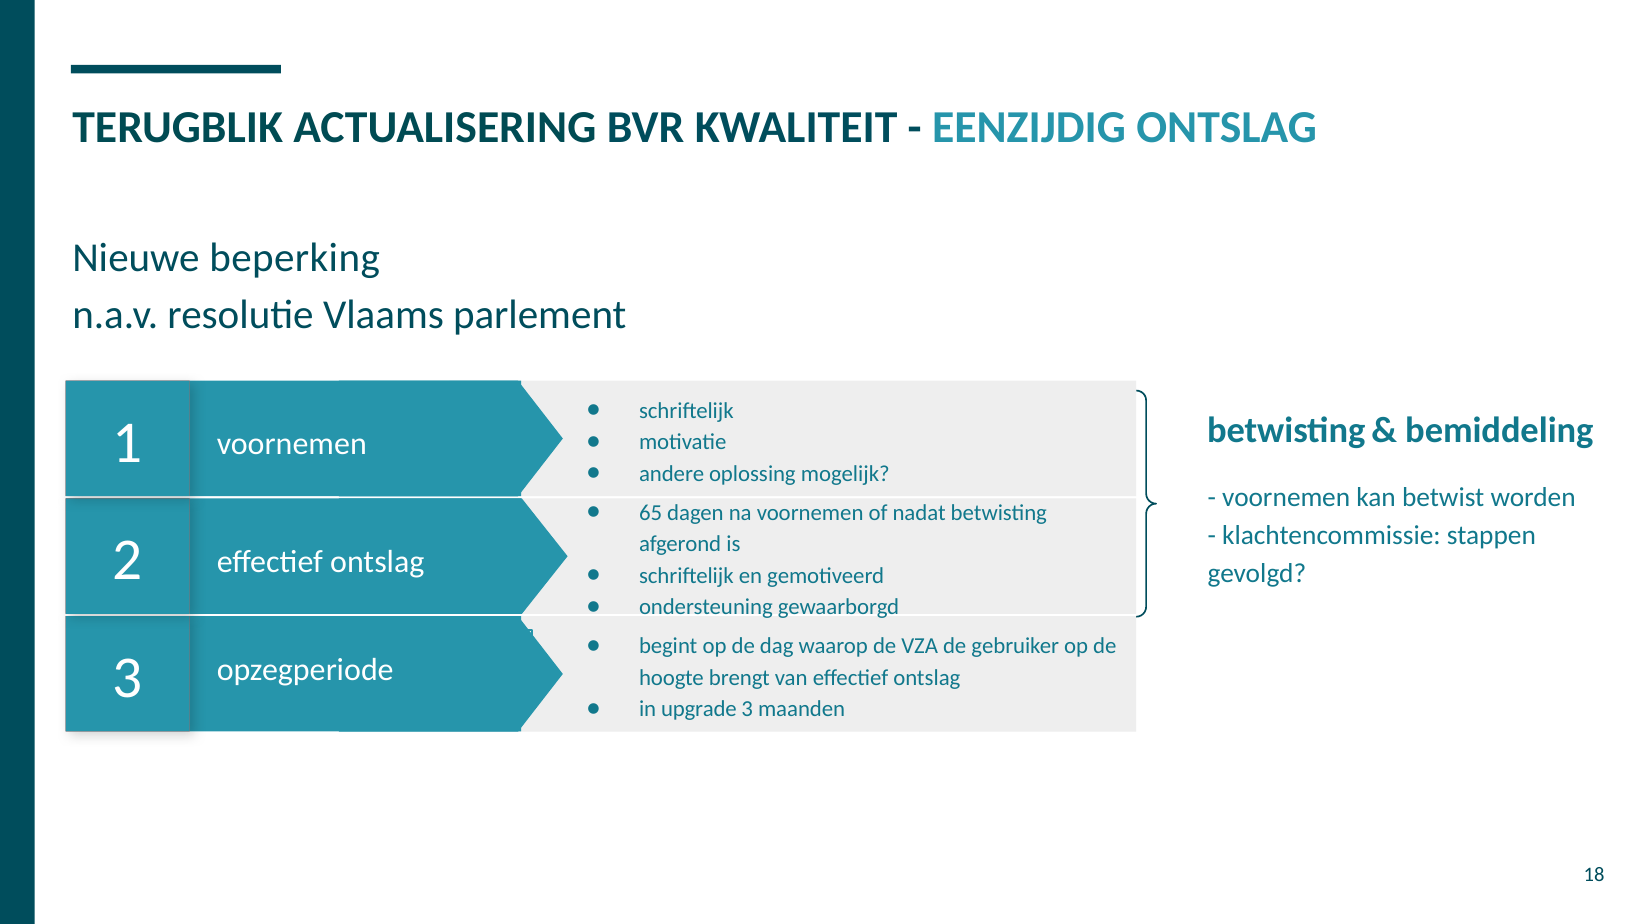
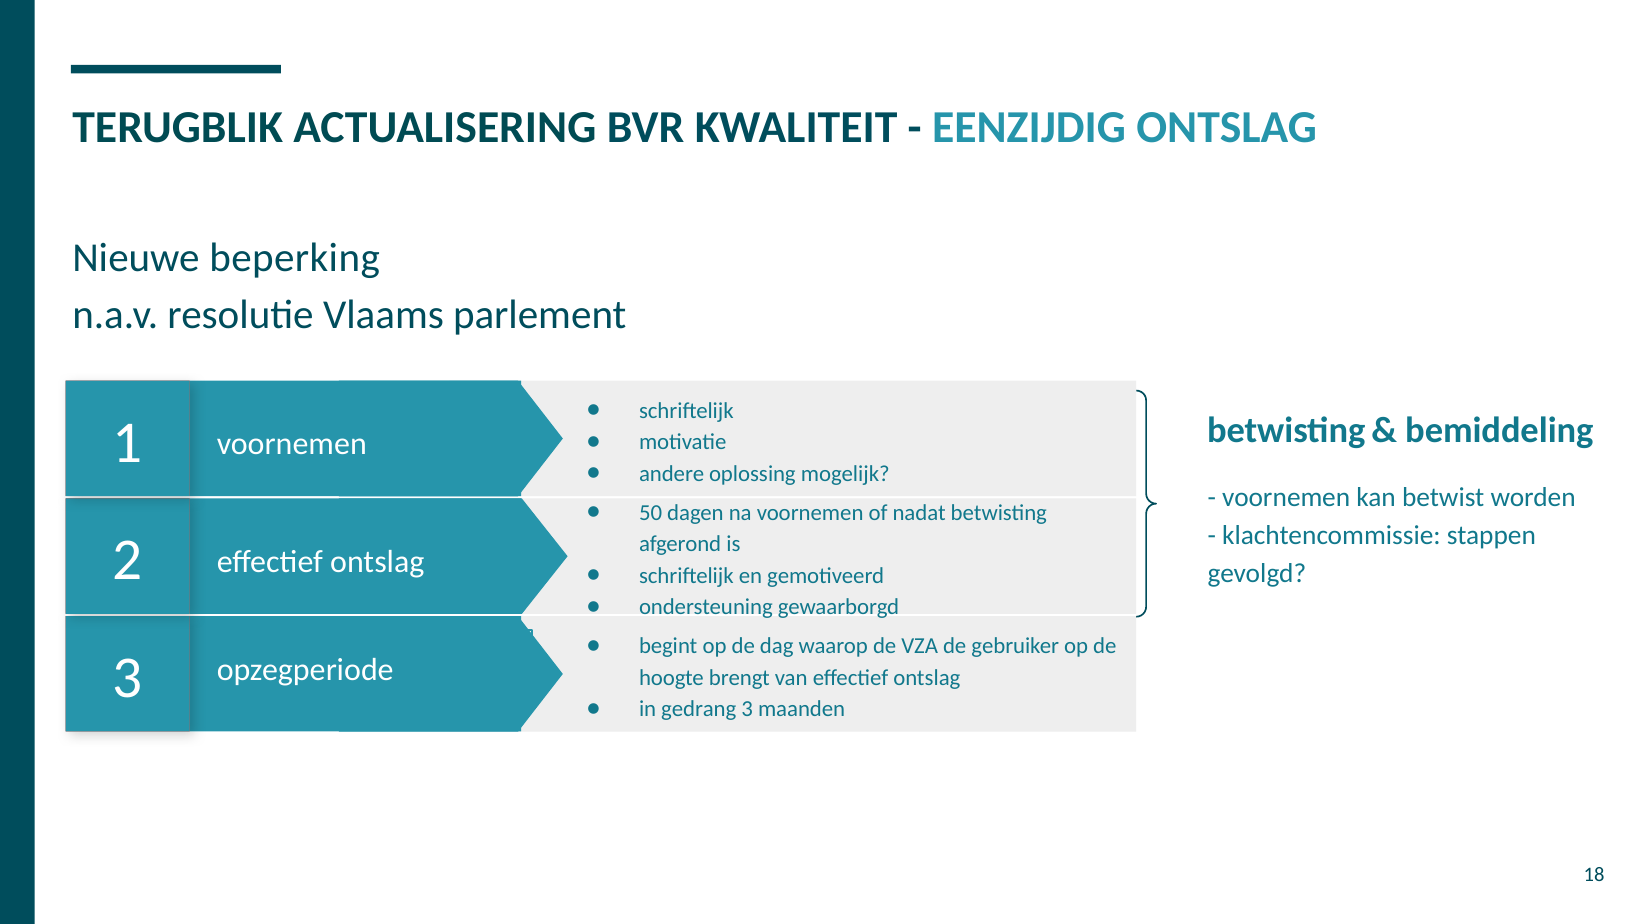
65: 65 -> 50
upgrade: upgrade -> gedrang
